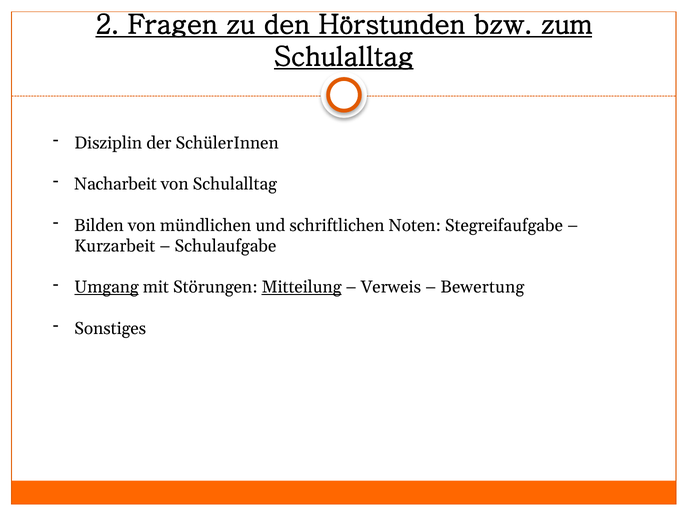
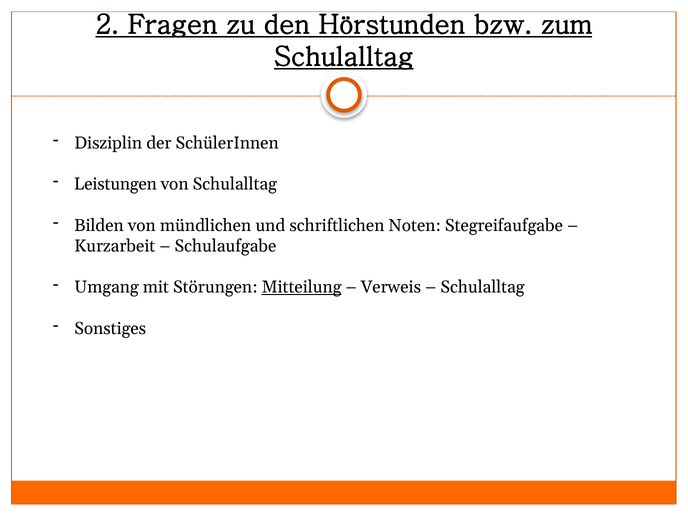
Nacharbeit: Nacharbeit -> Leistungen
Umgang underline: present -> none
Bewertung at (482, 287): Bewertung -> Schulalltag
